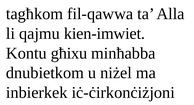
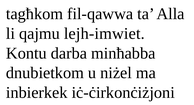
kien-imwiet: kien-imwiet -> lejh-imwiet
għixu: għixu -> darba
